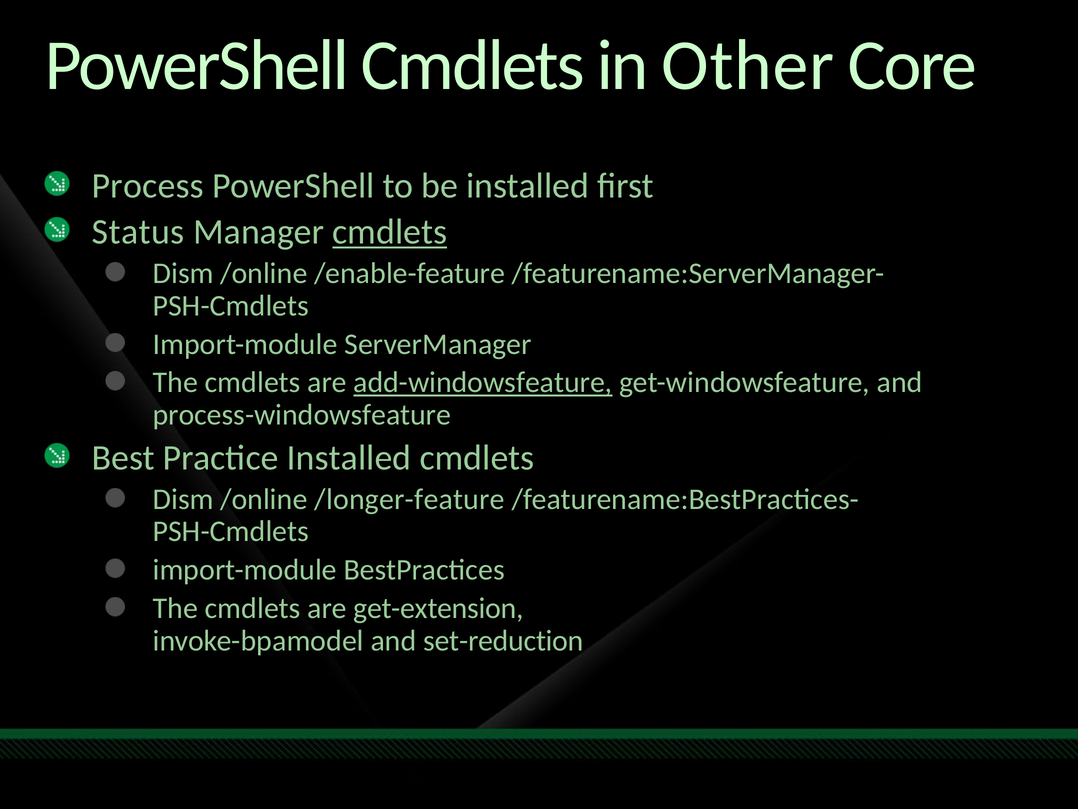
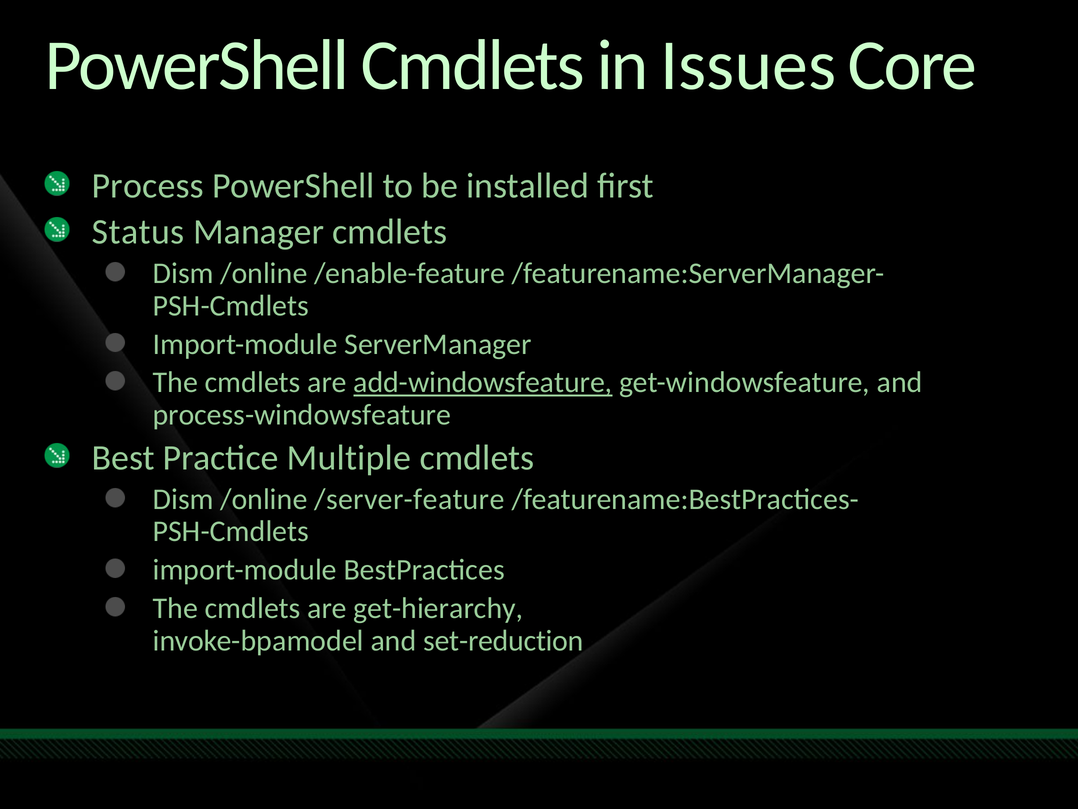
Other: Other -> Issues
cmdlets at (390, 232) underline: present -> none
Practice Installed: Installed -> Multiple
/longer-feature: /longer-feature -> /server-feature
get-extension: get-extension -> get-hierarchy
